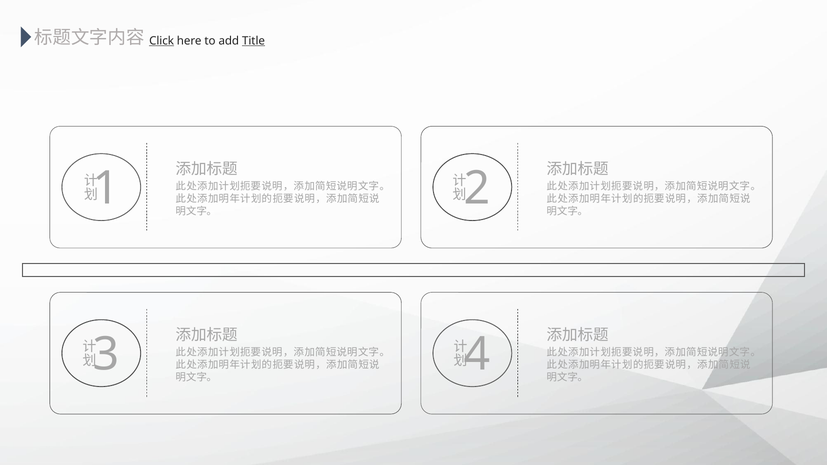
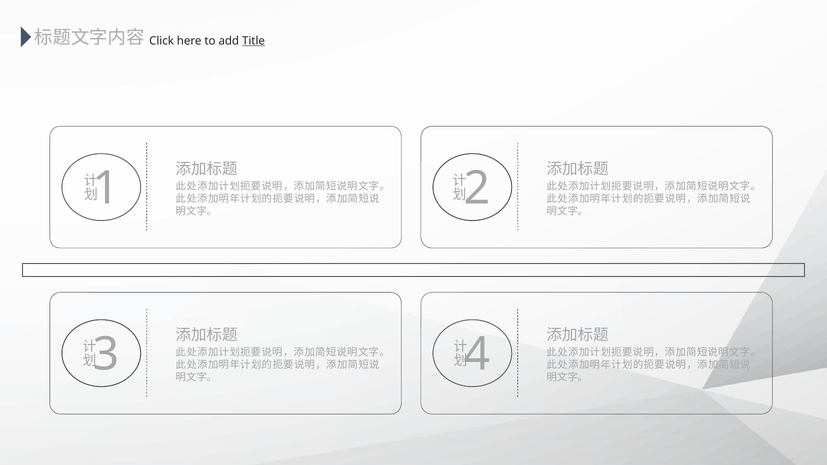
Click underline: present -> none
